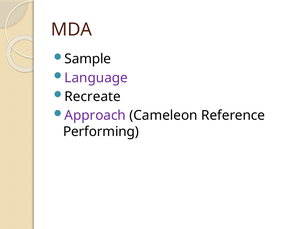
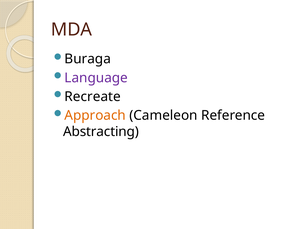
Sample: Sample -> Buraga
Approach colour: purple -> orange
Performing: Performing -> Abstracting
